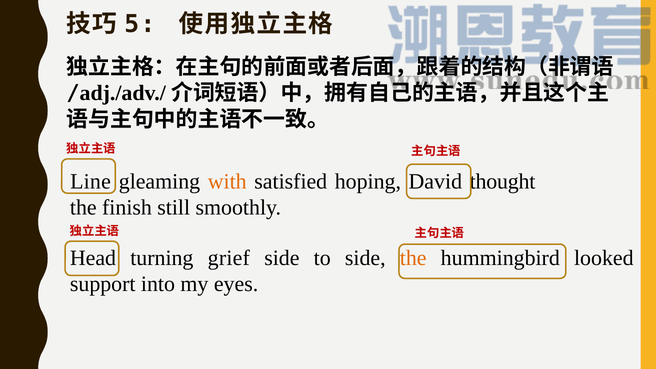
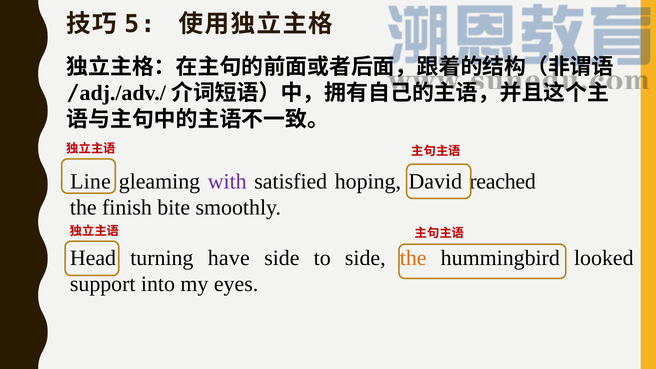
with colour: orange -> purple
thought: thought -> reached
still: still -> bite
grief: grief -> have
